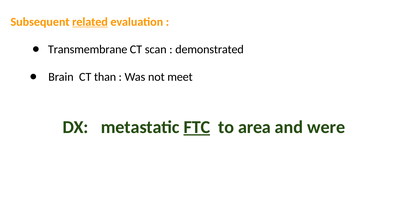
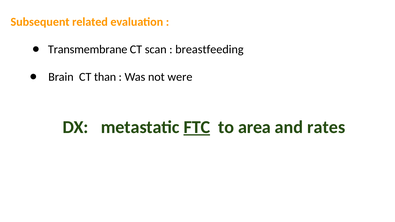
related underline: present -> none
demonstrated: demonstrated -> breastfeeding
meet: meet -> were
were: were -> rates
